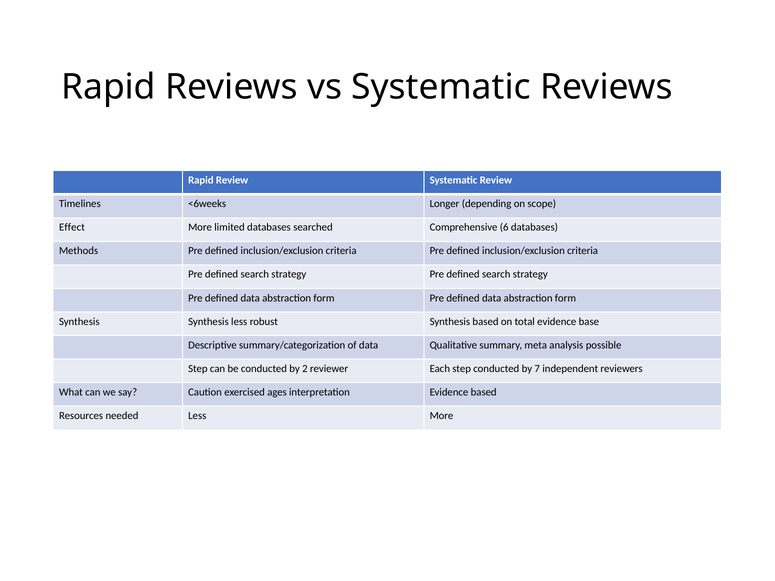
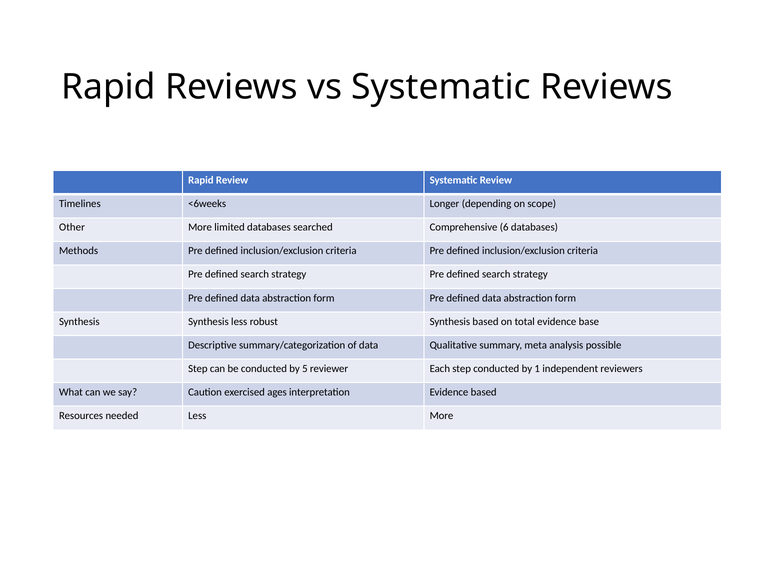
Effect: Effect -> Other
2: 2 -> 5
7: 7 -> 1
